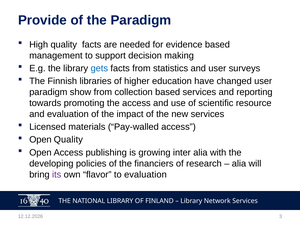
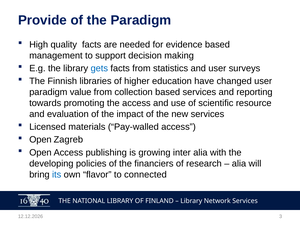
show: show -> value
Open Quality: Quality -> Zagreb
its colour: purple -> blue
to evaluation: evaluation -> connected
